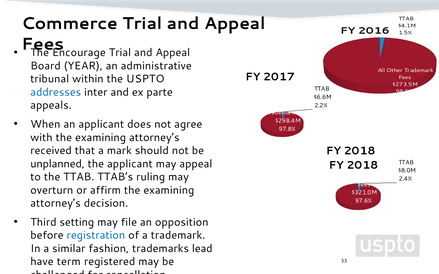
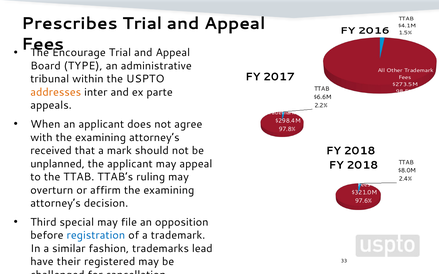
Commerce: Commerce -> Prescribes
YEAR: YEAR -> TYPE
addresses colour: blue -> orange
setting: setting -> special
term: term -> their
